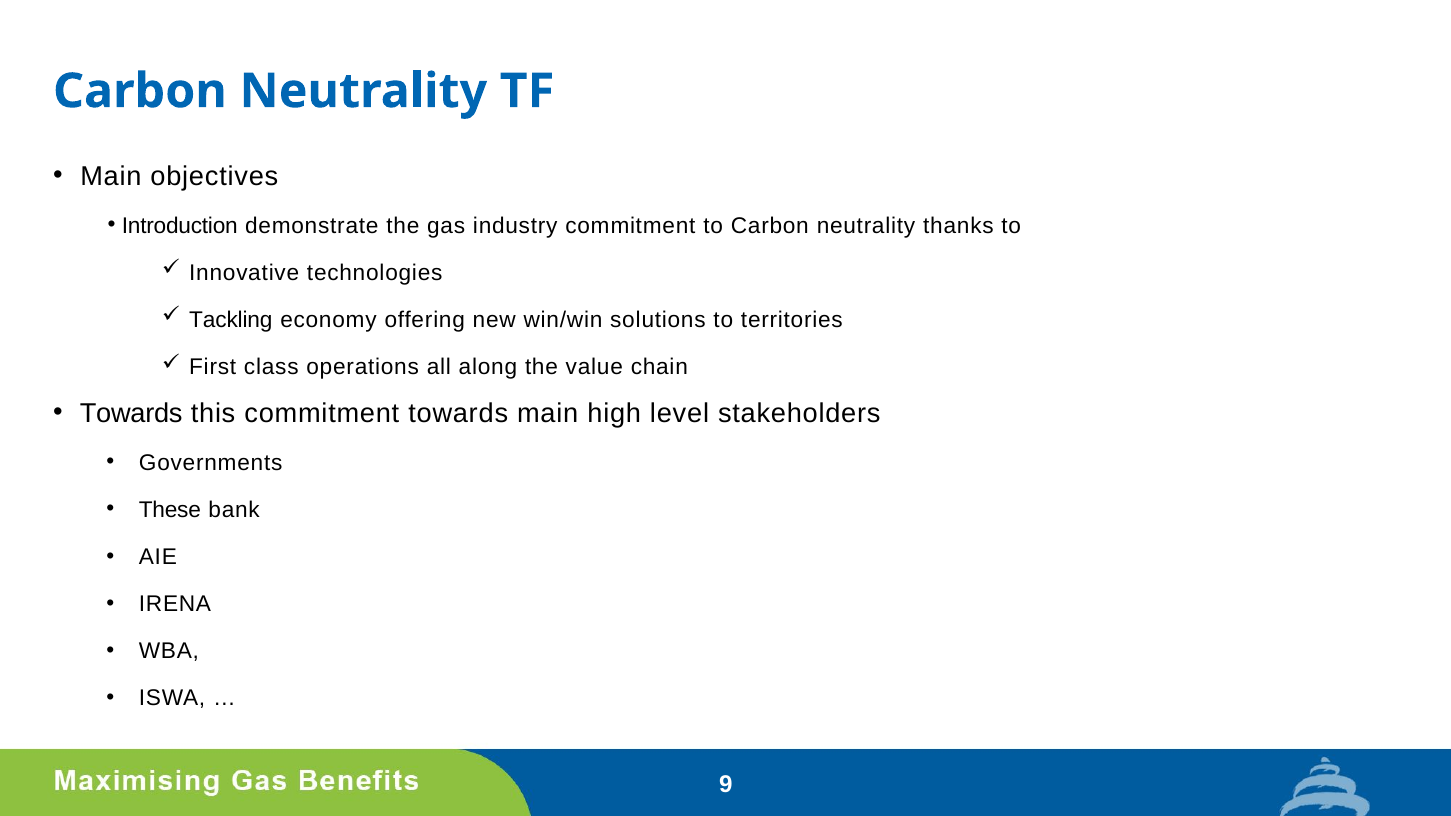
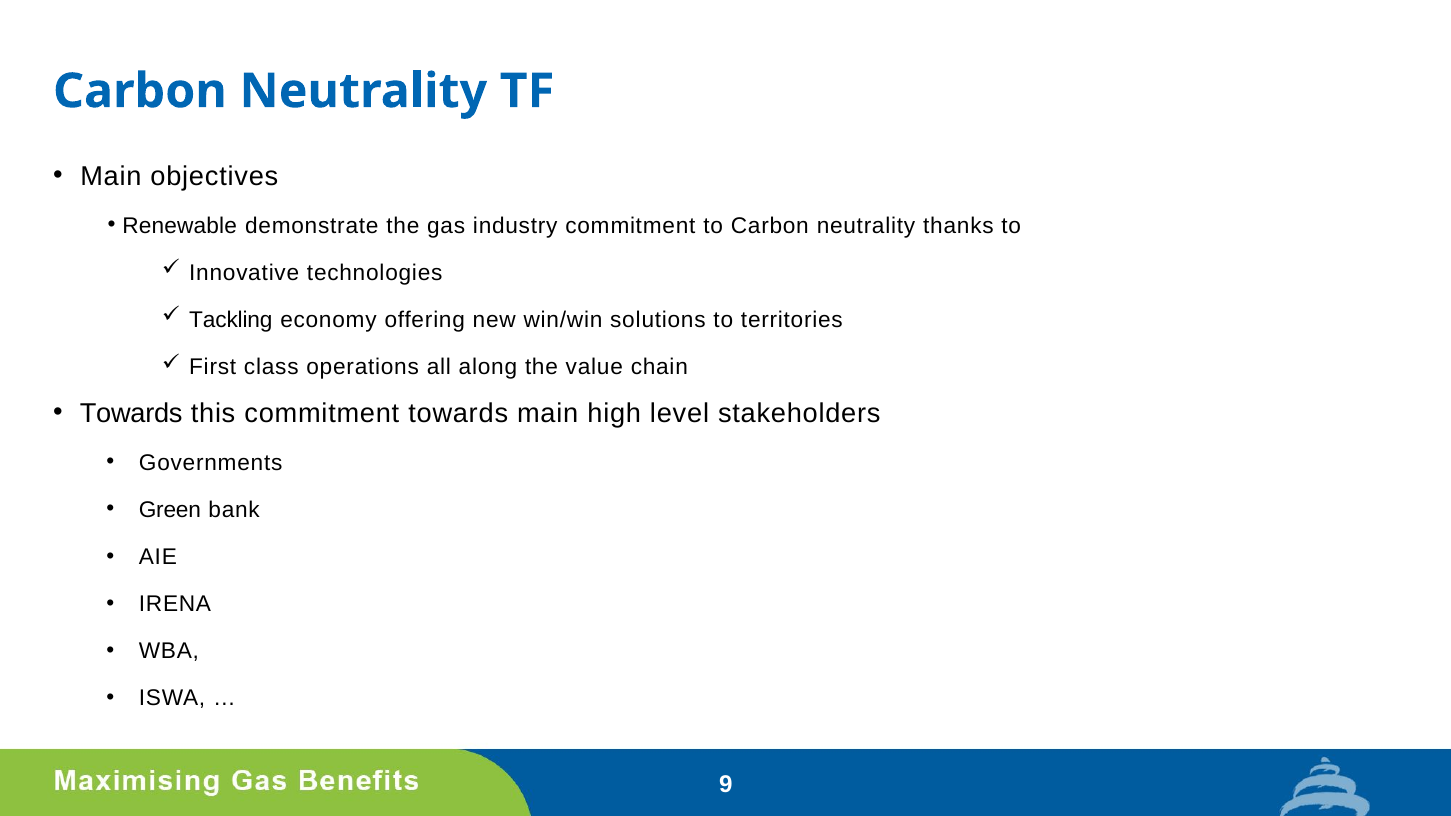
Introduction: Introduction -> Renewable
These: These -> Green
